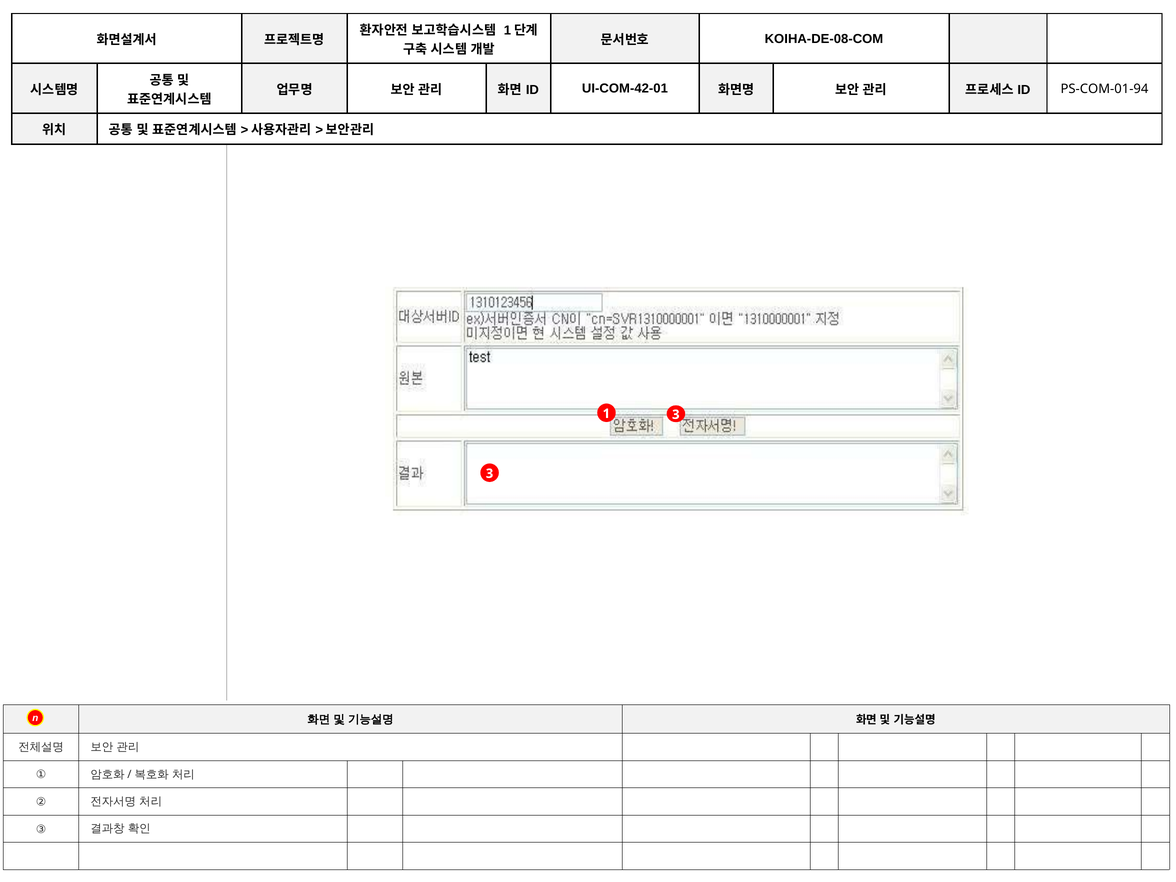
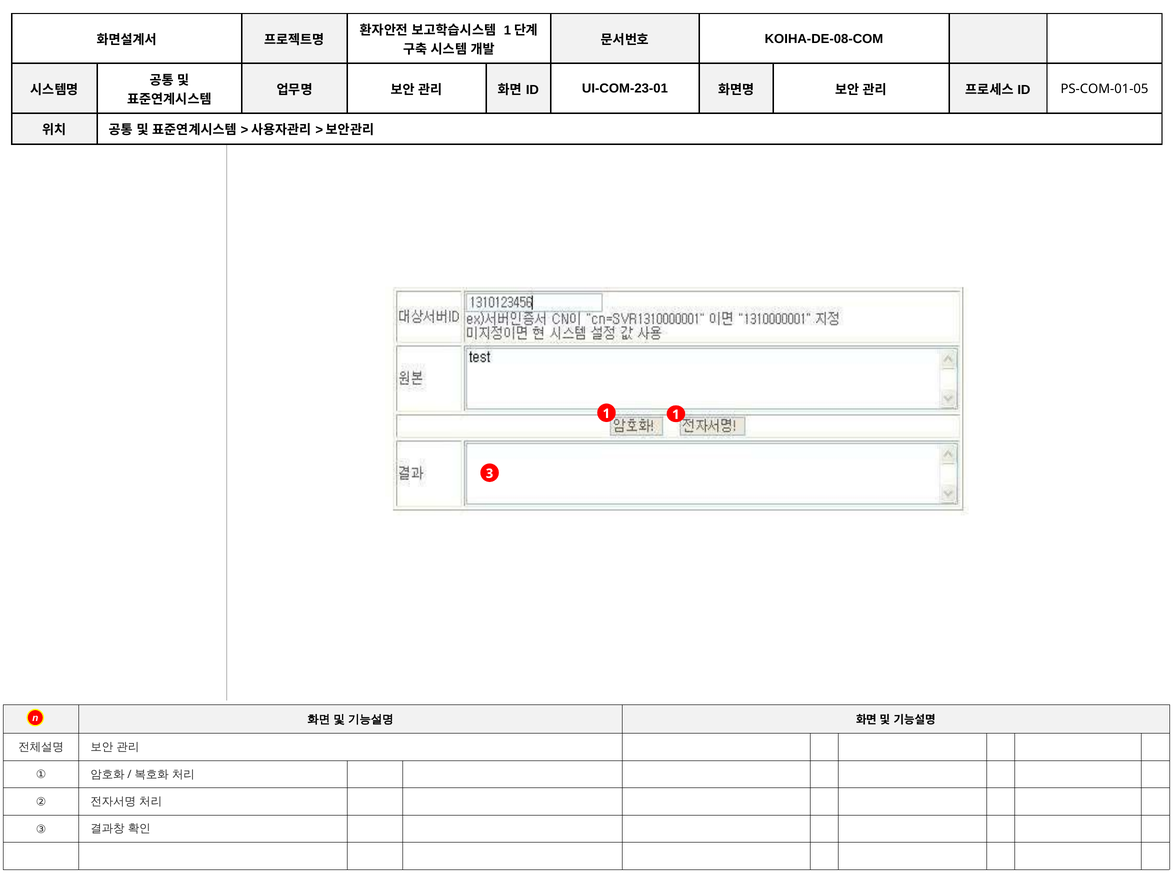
UI-COM-42-01: UI-COM-42-01 -> UI-COM-23-01
PS-COM-01-94: PS-COM-01-94 -> PS-COM-01-05
1 3: 3 -> 1
